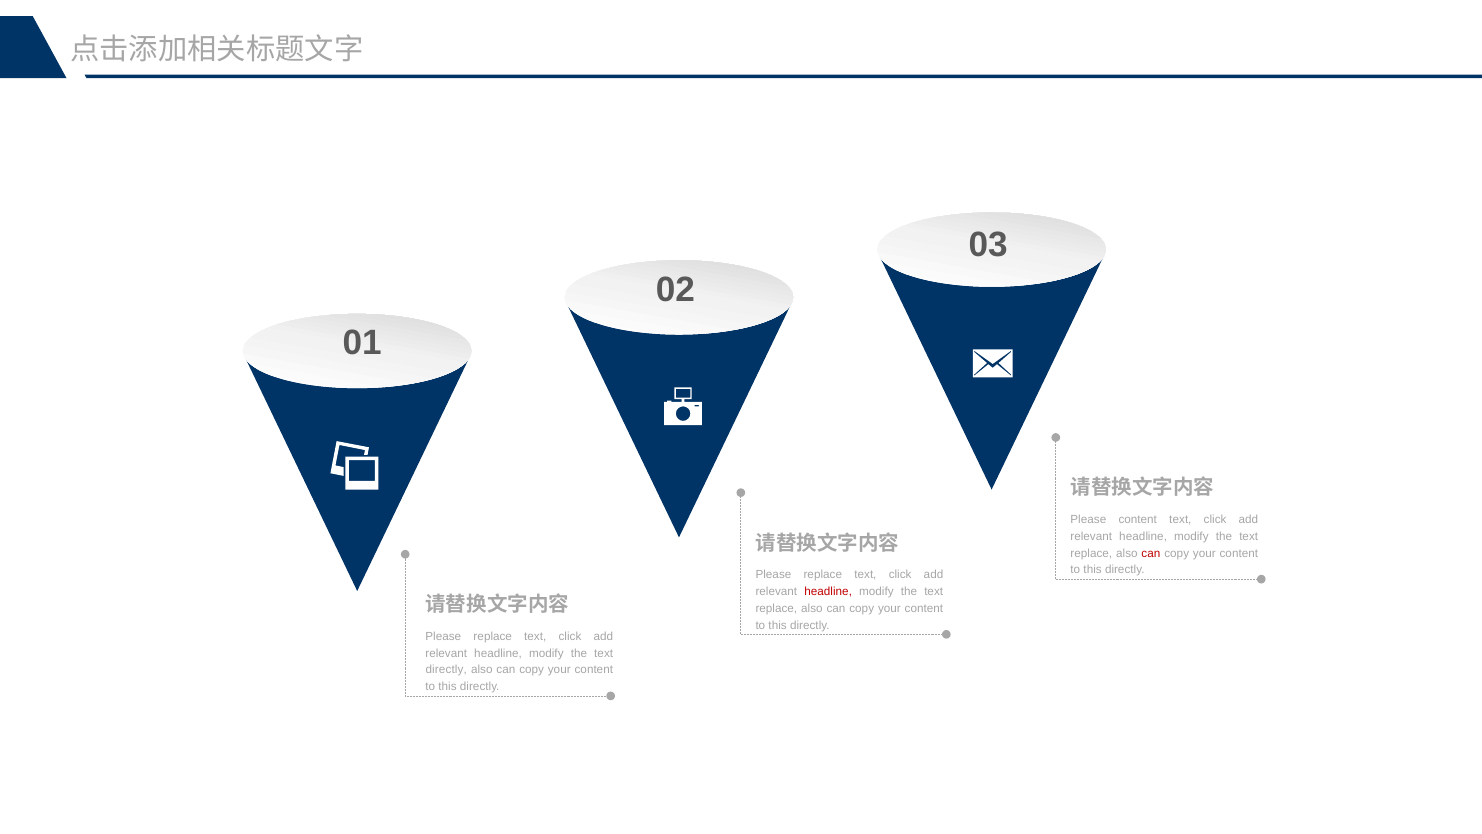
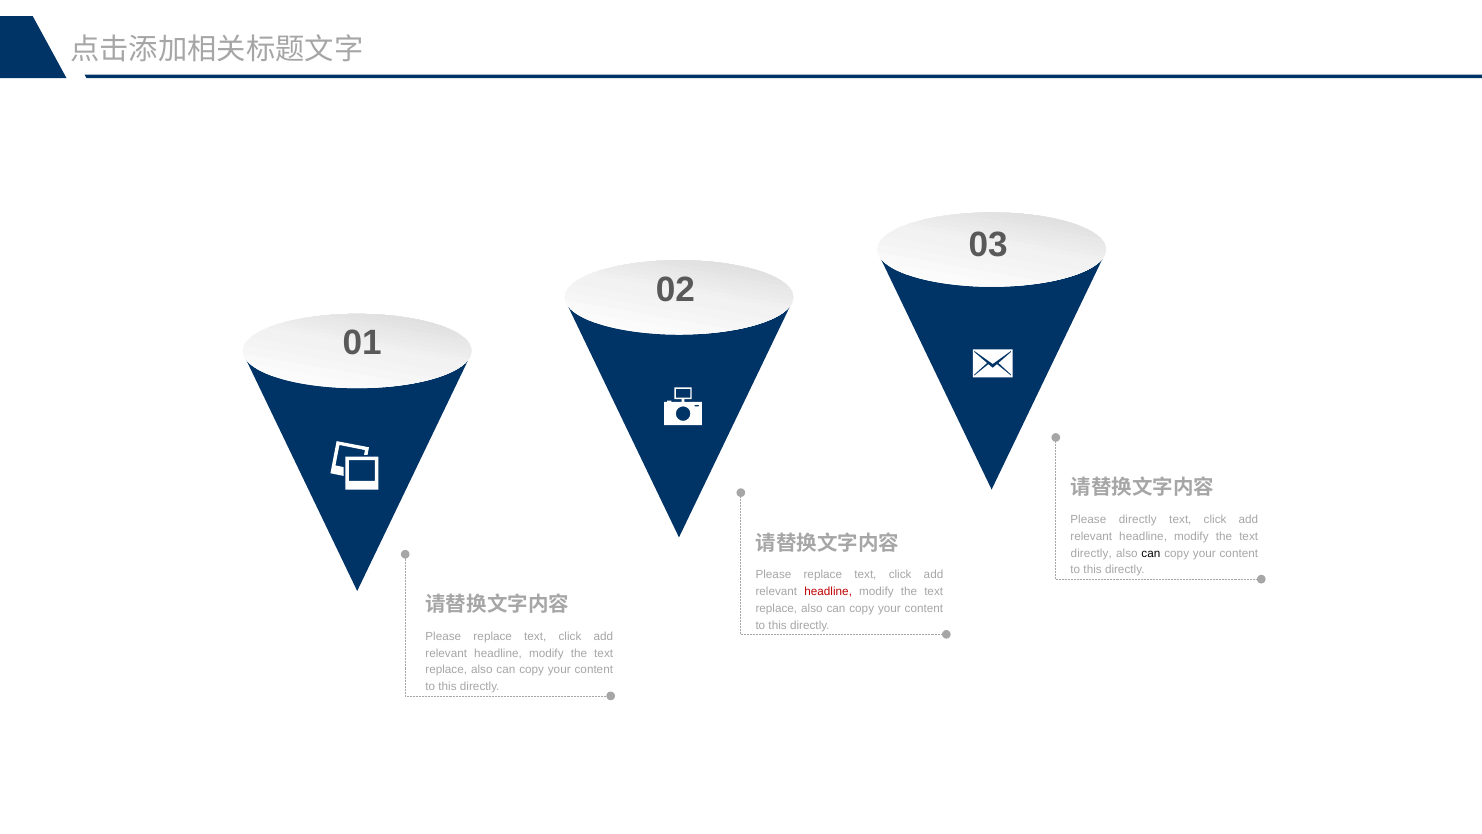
Please content: content -> directly
replace at (1091, 553): replace -> directly
can at (1151, 553) colour: red -> black
directly at (446, 670): directly -> replace
